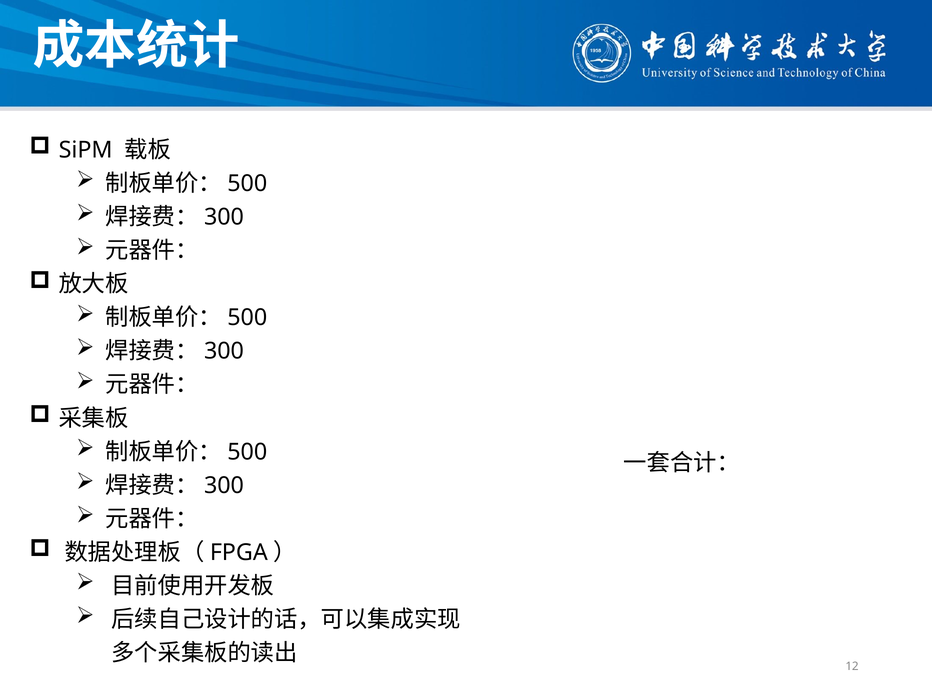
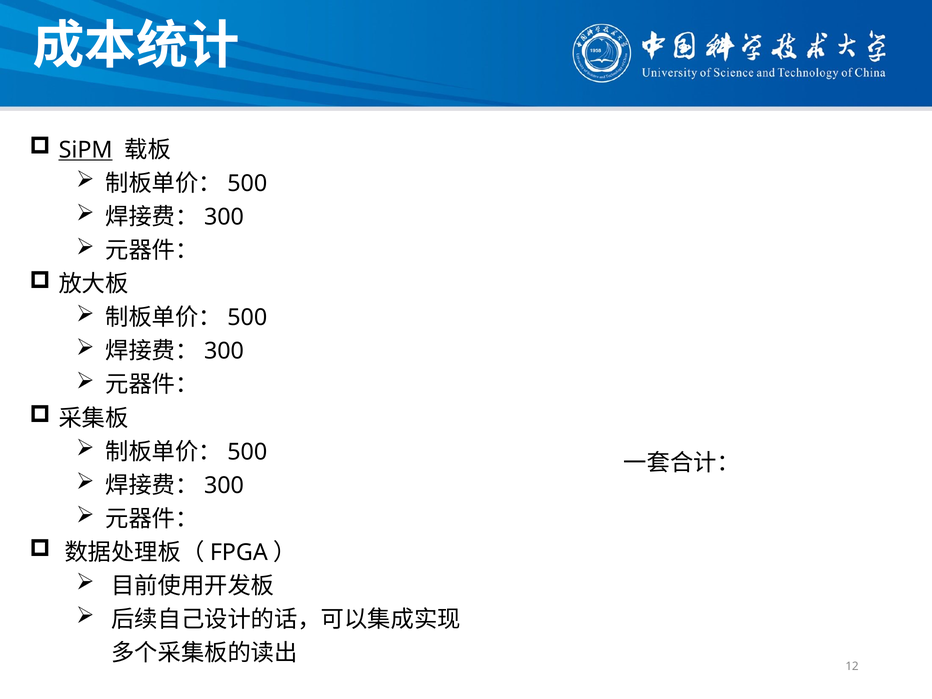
SiPM underline: none -> present
